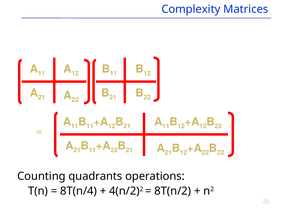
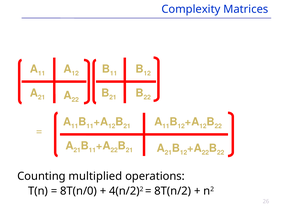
quadrants: quadrants -> multiplied
8T(n/4: 8T(n/4 -> 8T(n/0
